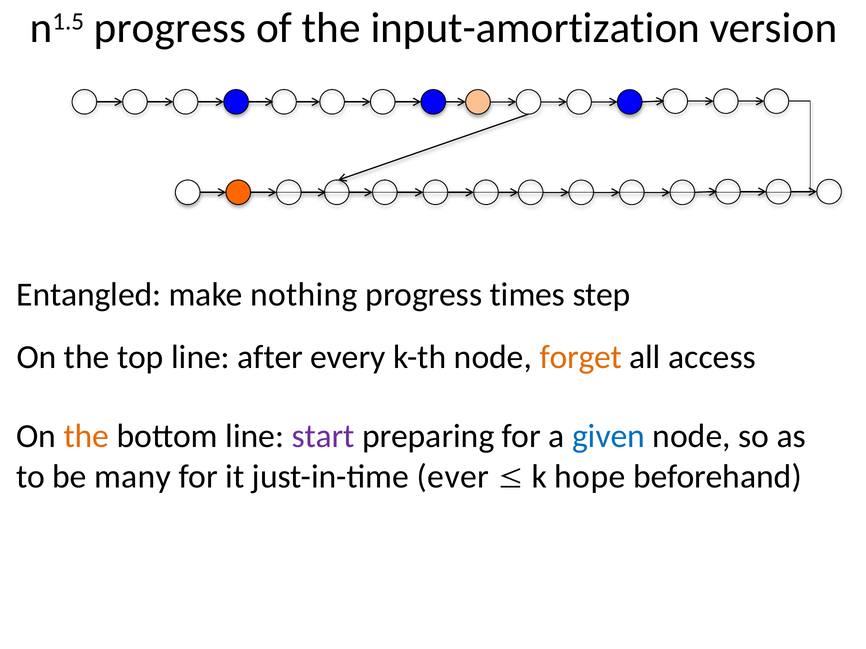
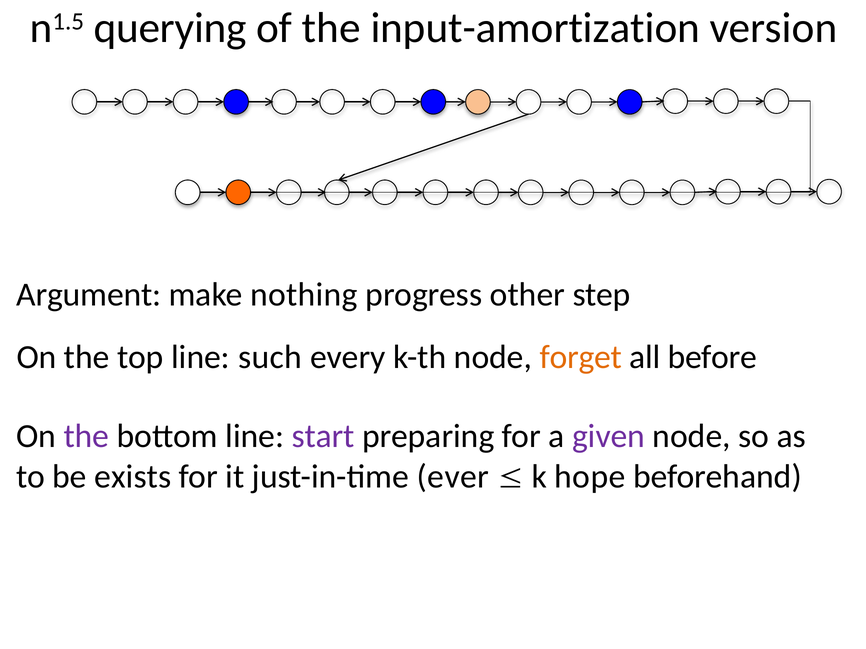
n1.5 progress: progress -> querying
Entangled: Entangled -> Argument
times: times -> other
after: after -> such
access: access -> before
the at (86, 437) colour: orange -> purple
given colour: blue -> purple
many: many -> exists
